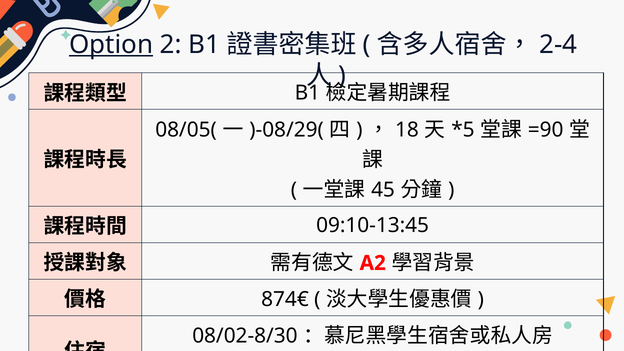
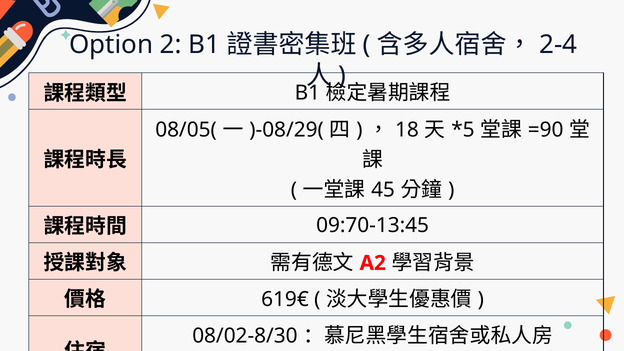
Option underline: present -> none
09:10-13:45: 09:10-13:45 -> 09:70-13:45
874€: 874€ -> 619€
